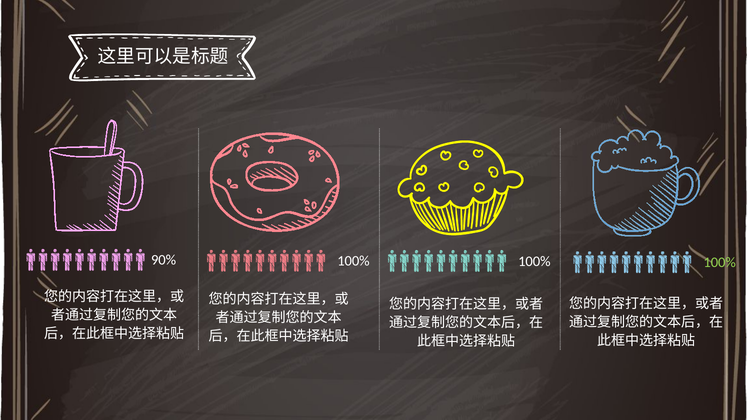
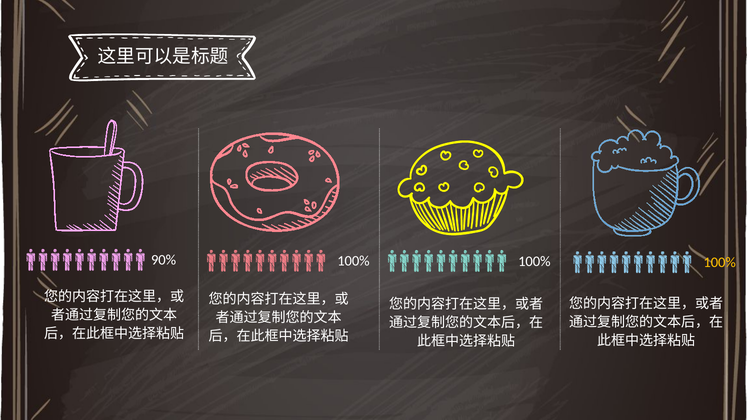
100% at (720, 263) colour: light green -> yellow
